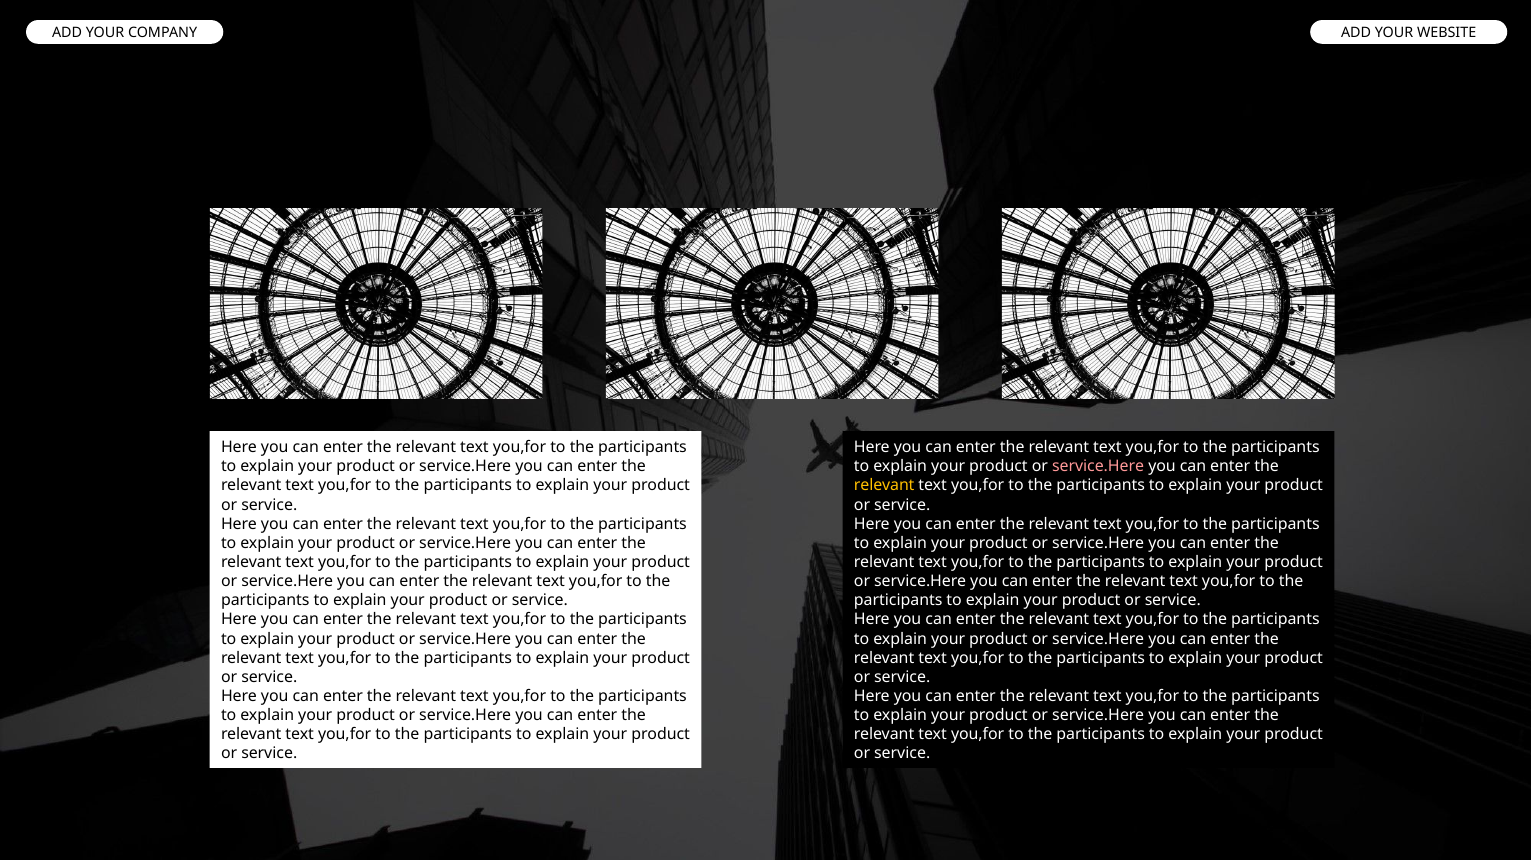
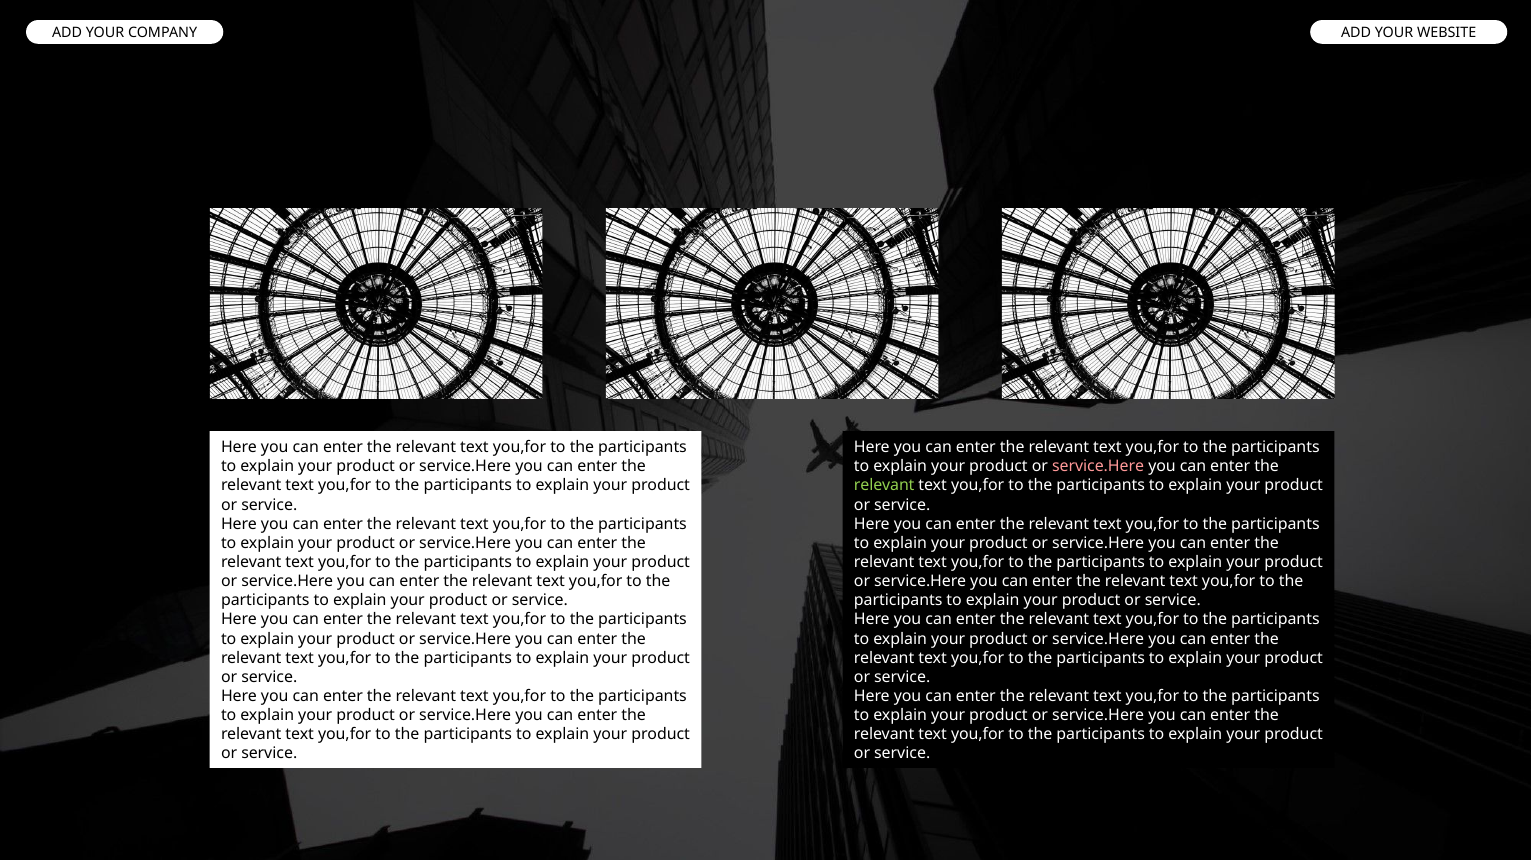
relevant at (884, 486) colour: yellow -> light green
